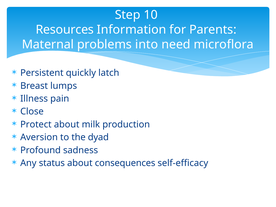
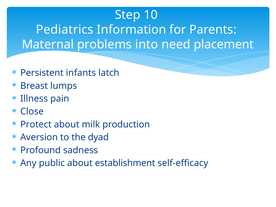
Resources: Resources -> Pediatrics
microflora: microflora -> placement
quickly: quickly -> infants
status: status -> public
consequences: consequences -> establishment
